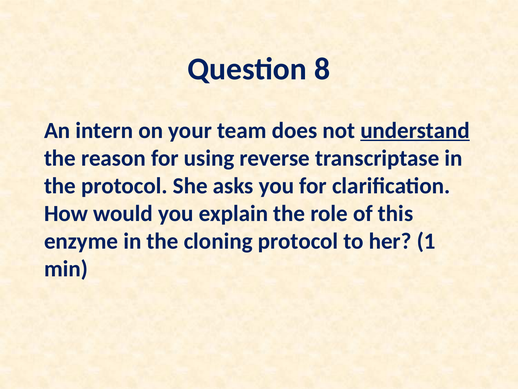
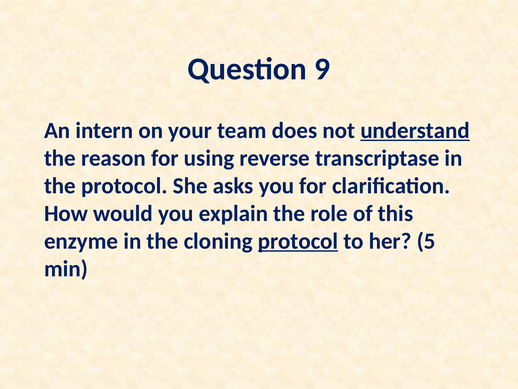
8: 8 -> 9
protocol at (298, 241) underline: none -> present
1: 1 -> 5
